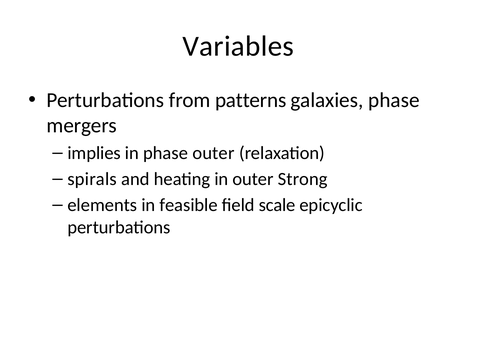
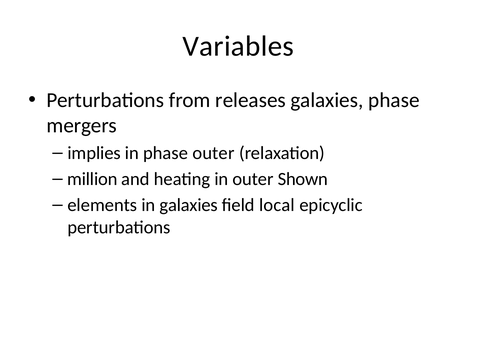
patterns: patterns -> releases
spirals: spirals -> million
Strong: Strong -> Shown
in feasible: feasible -> galaxies
scale: scale -> local
